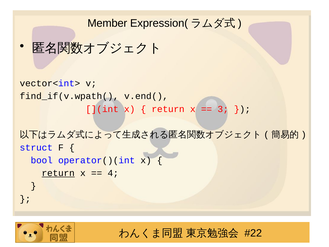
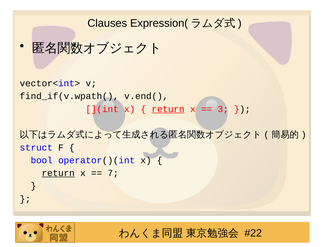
Member: Member -> Clauses
return at (168, 109) underline: none -> present
4: 4 -> 7
